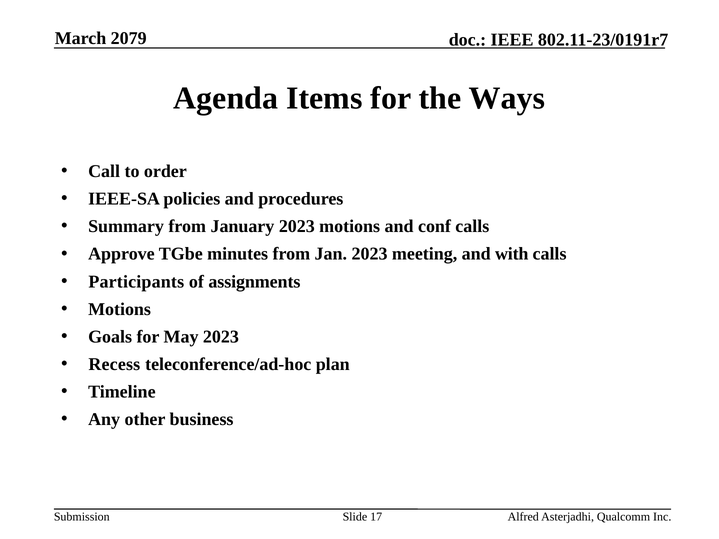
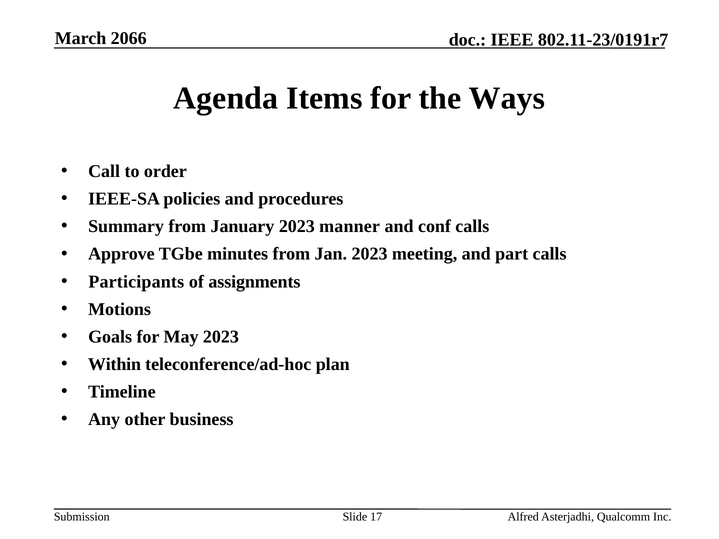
2079: 2079 -> 2066
2023 motions: motions -> manner
with: with -> part
Recess: Recess -> Within
